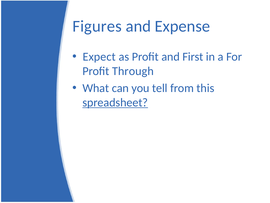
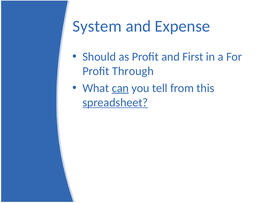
Figures: Figures -> System
Expect: Expect -> Should
can underline: none -> present
